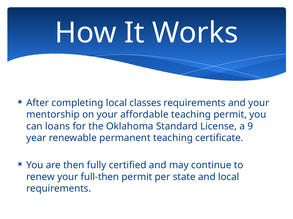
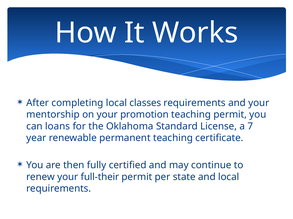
affordable: affordable -> promotion
9: 9 -> 7
full-then: full-then -> full-their
